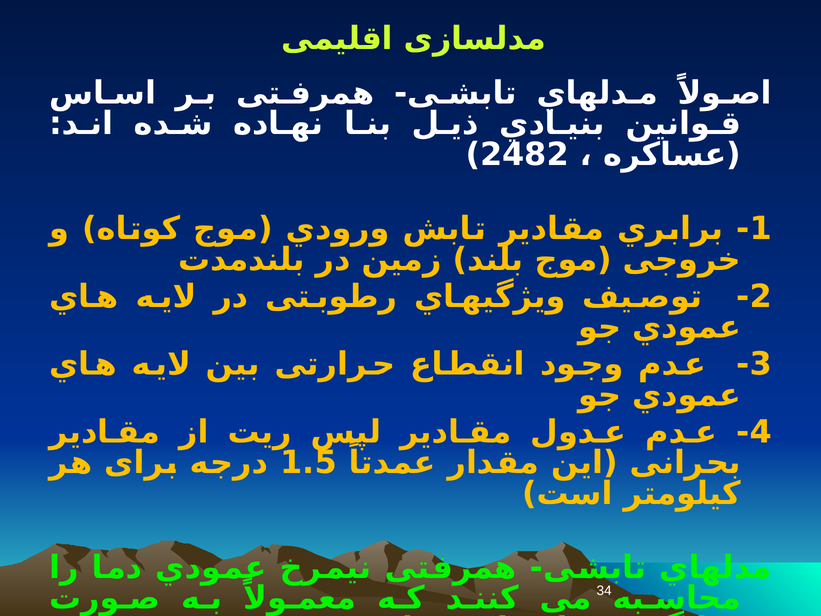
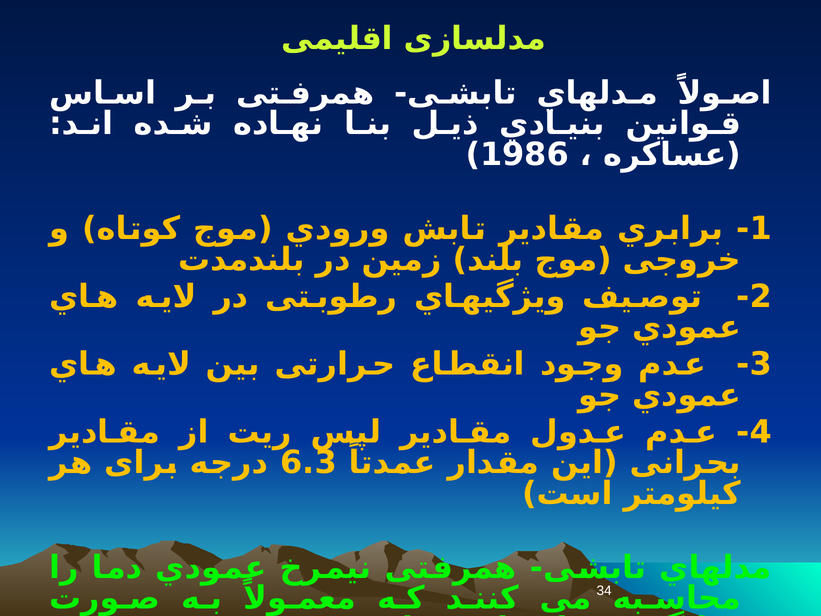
2482: 2482 -> 1986
1.5: 1.5 -> 6.3
